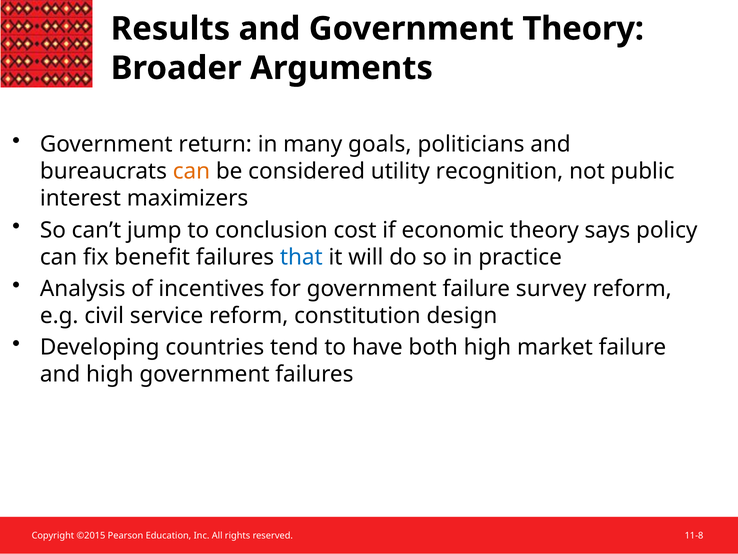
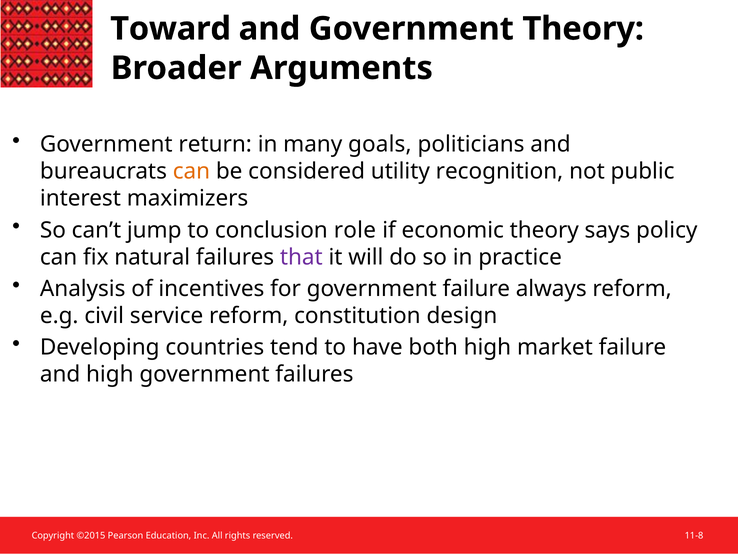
Results: Results -> Toward
cost: cost -> role
benefit: benefit -> natural
that colour: blue -> purple
survey: survey -> always
